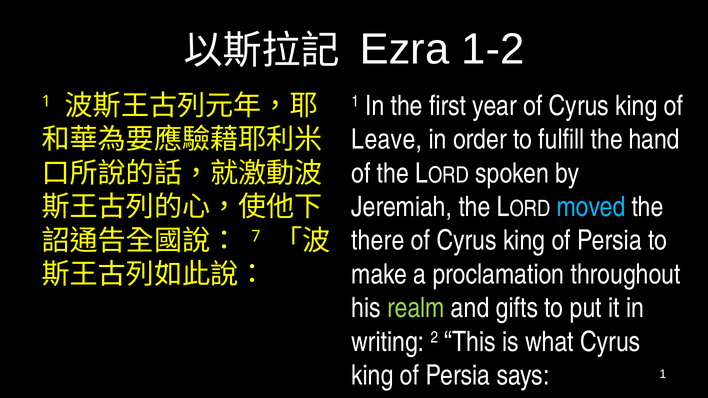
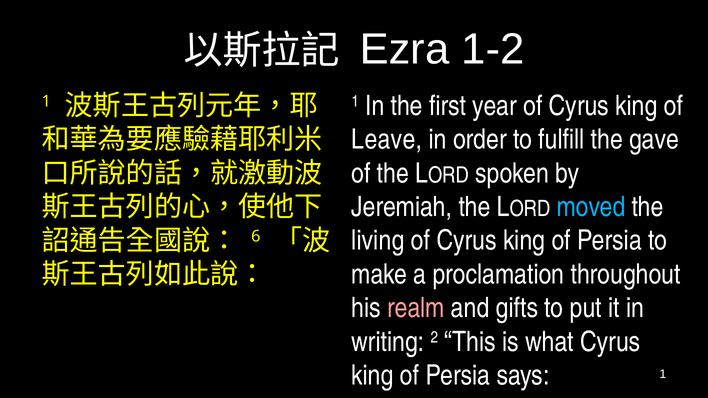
hand: hand -> gave
there: there -> living
7: 7 -> 6
realm colour: light green -> pink
